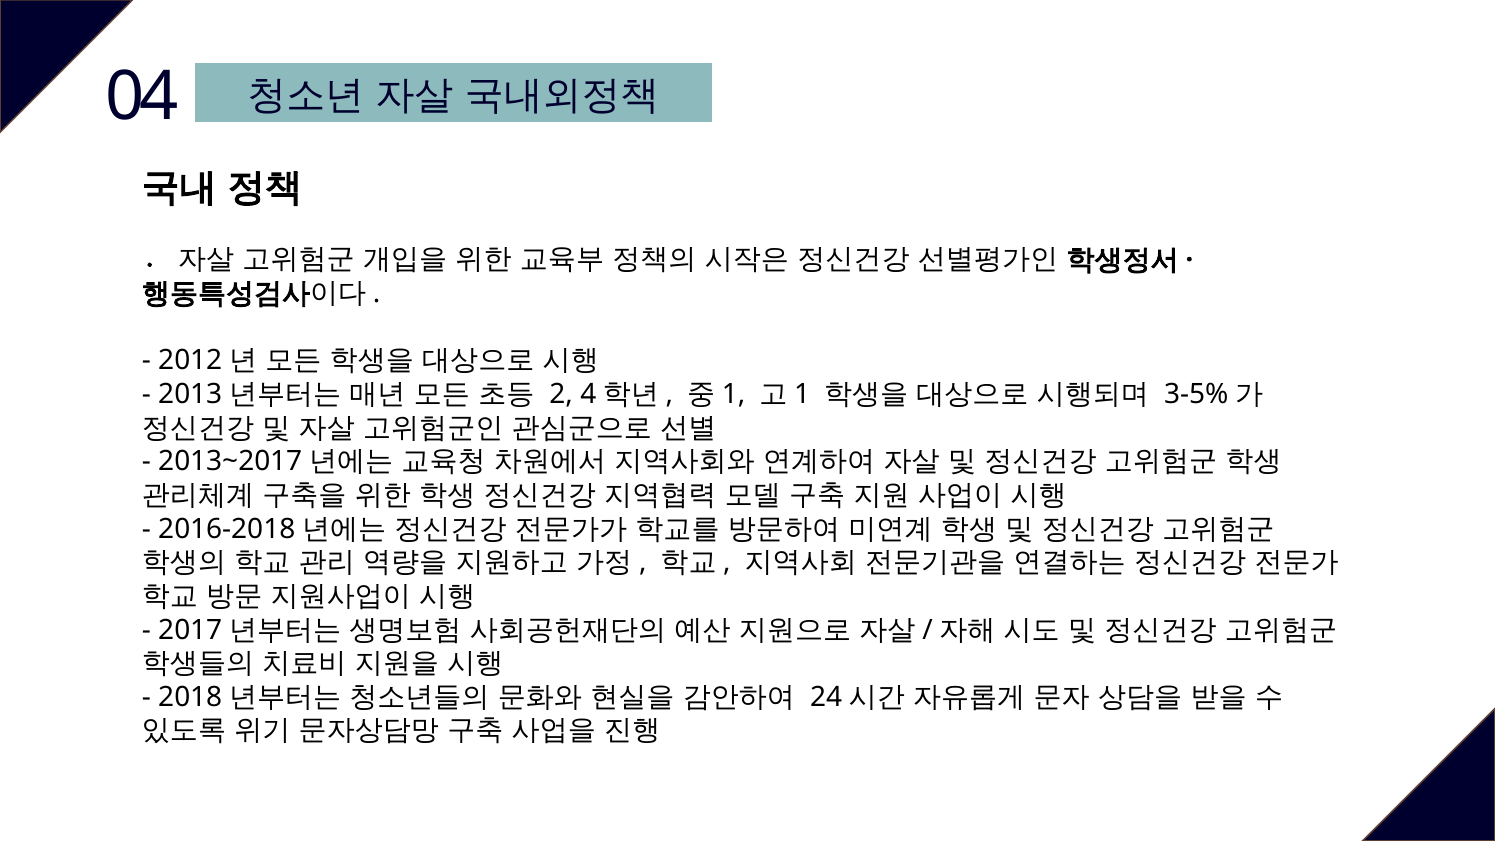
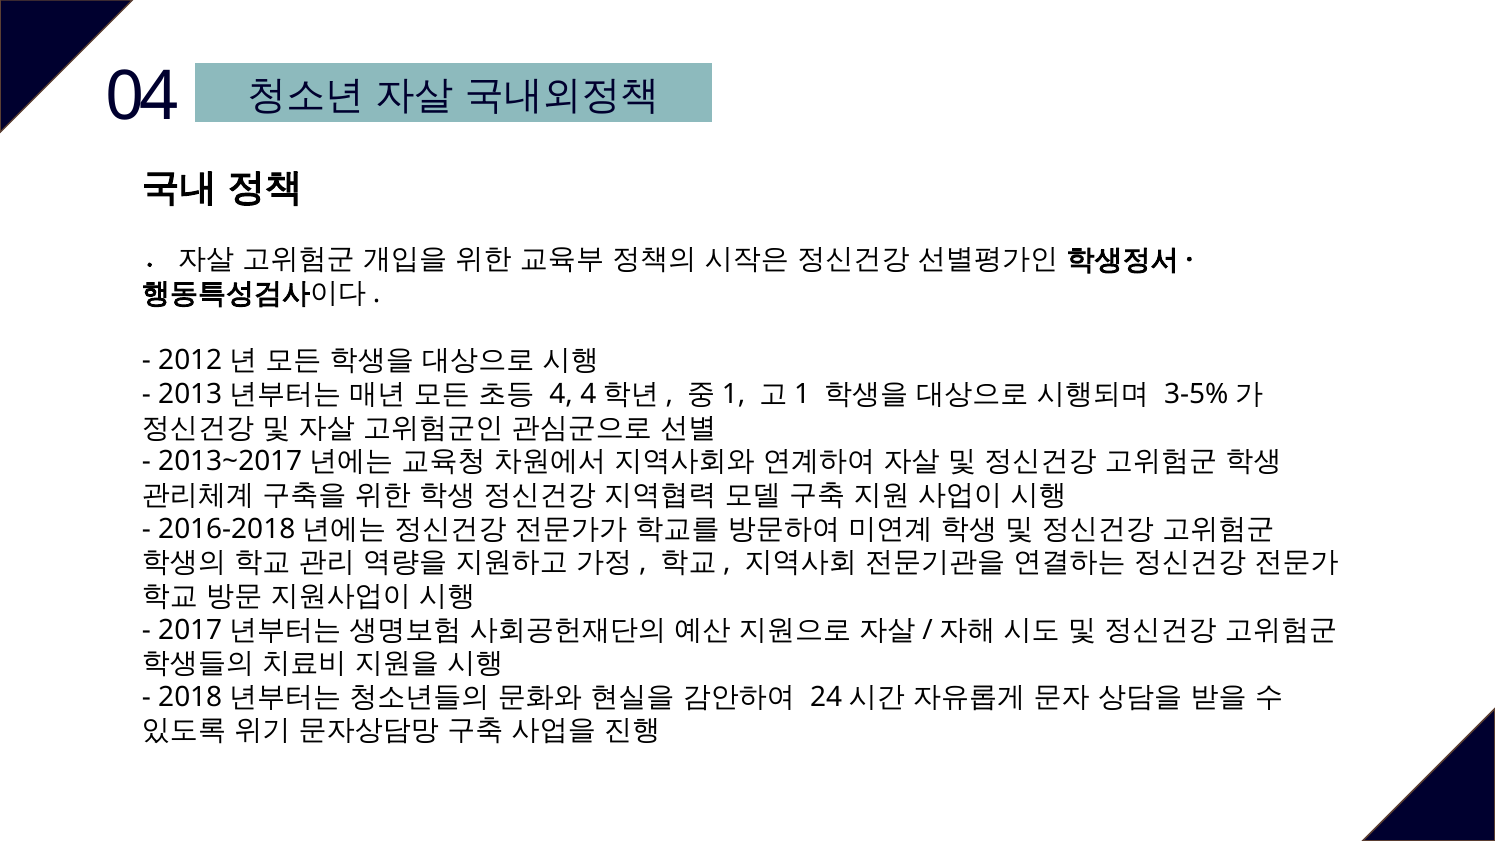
2: 2 -> 4
